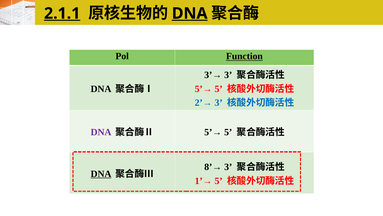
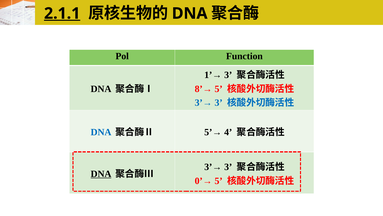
DNA at (190, 13) underline: present -> none
Function underline: present -> none
3’→: 3’→ -> 1’→
5’→ at (203, 89): 5’→ -> 8’→
2’→ at (203, 103): 2’→ -> 3’→
DNA at (101, 132) colour: purple -> blue
5 at (228, 132): 5 -> 4
8’→ at (213, 166): 8’→ -> 3’→
1’→: 1’→ -> 0’→
